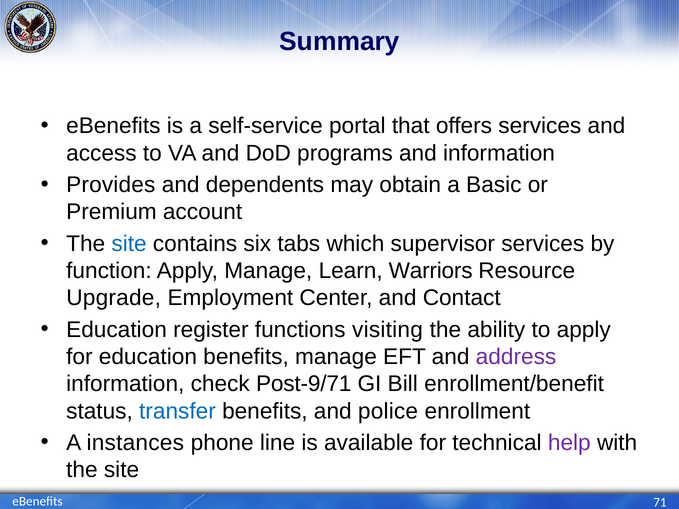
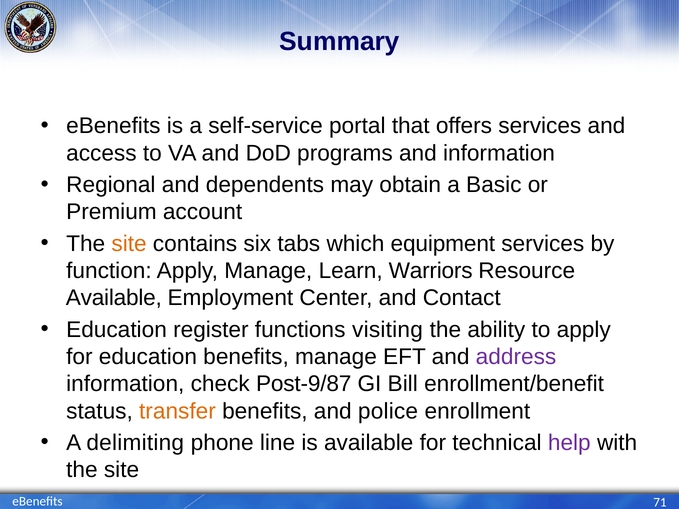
Provides: Provides -> Regional
site at (129, 244) colour: blue -> orange
supervisor: supervisor -> equipment
Upgrade at (114, 298): Upgrade -> Available
Post-9/71: Post-9/71 -> Post-9/87
transfer colour: blue -> orange
instances: instances -> delimiting
